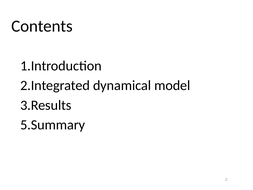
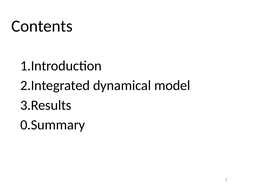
5.Summary: 5.Summary -> 0.Summary
